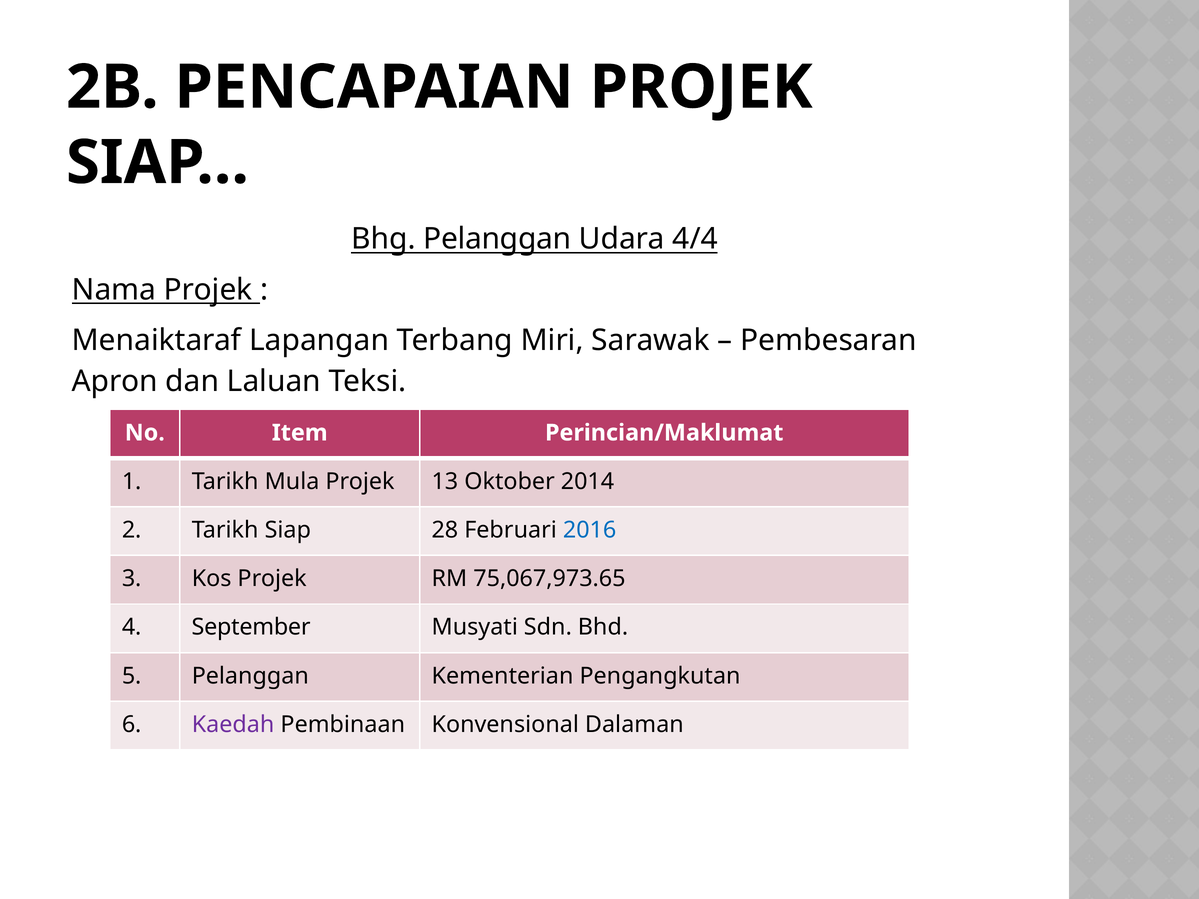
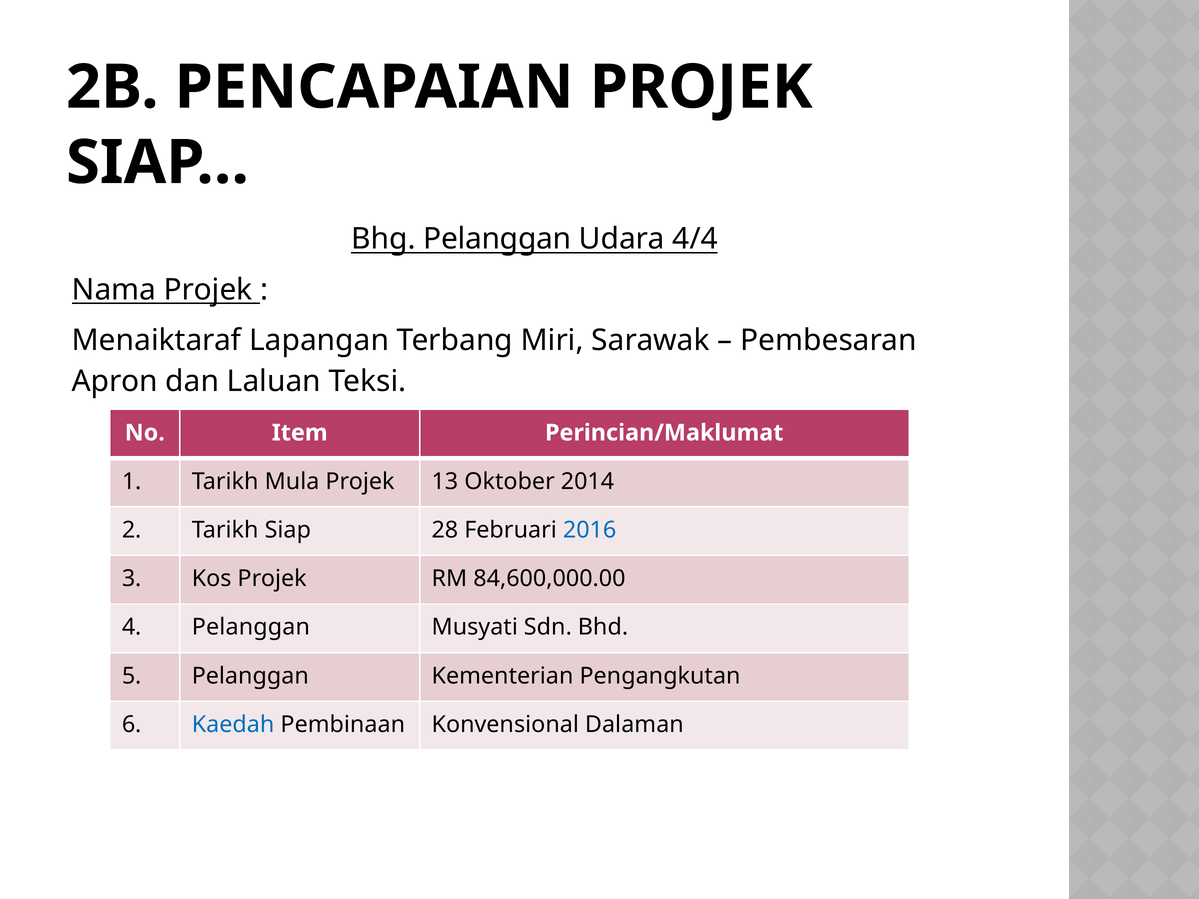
75,067,973.65: 75,067,973.65 -> 84,600,000.00
4 September: September -> Pelanggan
Kaedah colour: purple -> blue
